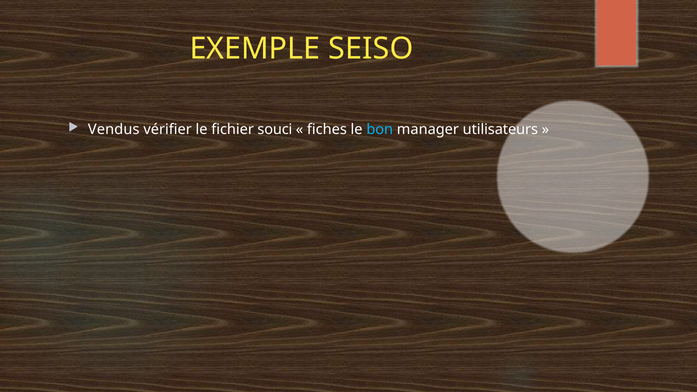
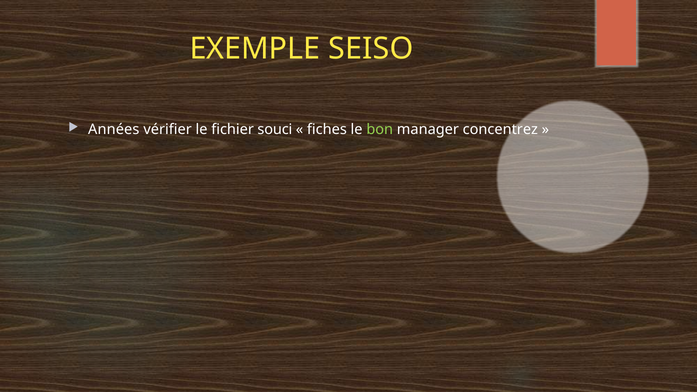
Vendus: Vendus -> Années
bon colour: light blue -> light green
utilisateurs: utilisateurs -> concentrez
